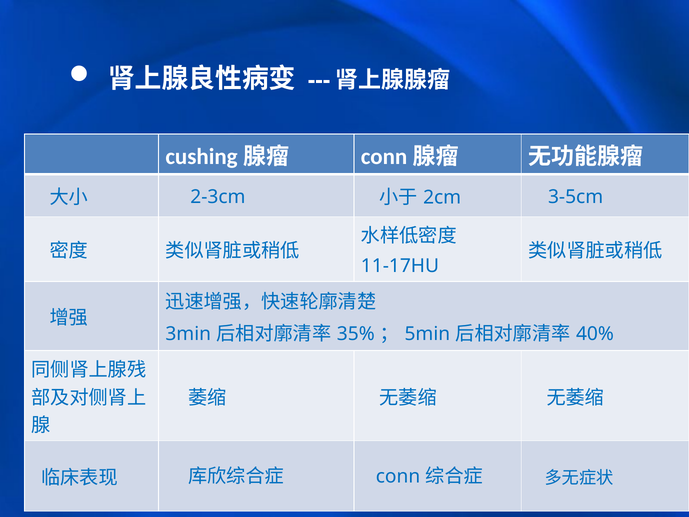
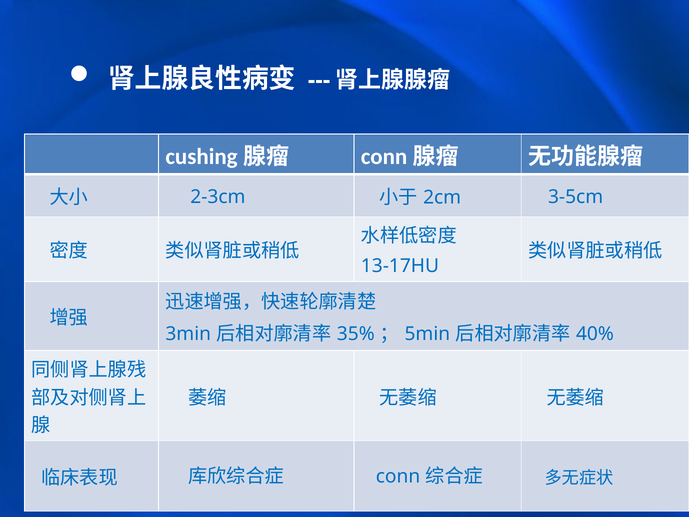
11-17HU: 11-17HU -> 13-17HU
